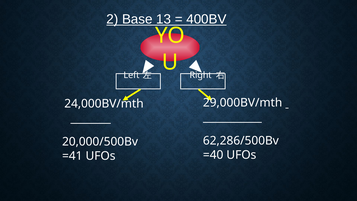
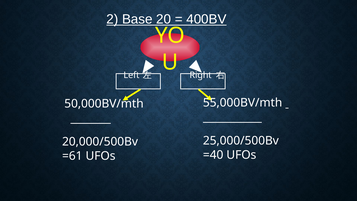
13: 13 -> 20
29,000BV/mth: 29,000BV/mth -> 55,000BV/mth
24,000BV/mth: 24,000BV/mth -> 50,000BV/mth
62,286/500Bv: 62,286/500Bv -> 25,000/500Bv
=41: =41 -> =61
